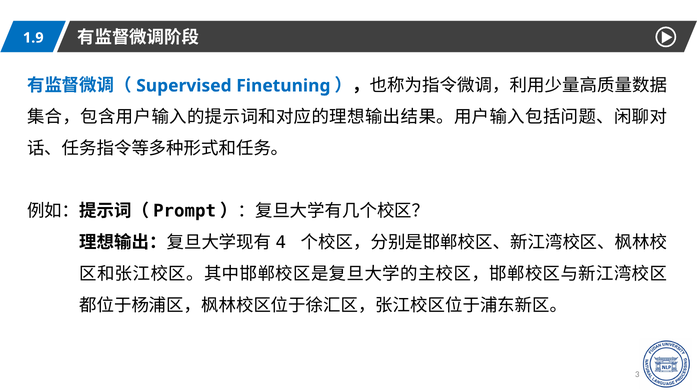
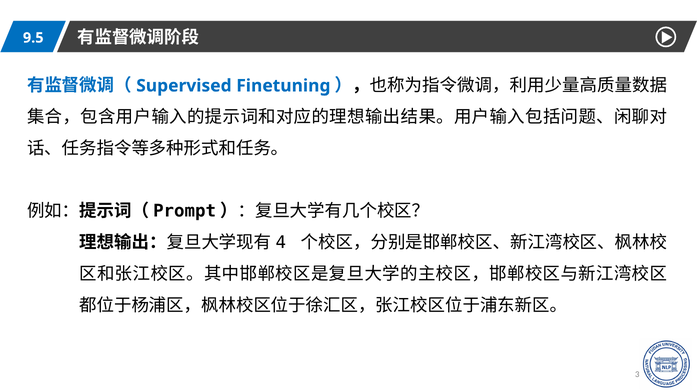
1.9: 1.9 -> 9.5
